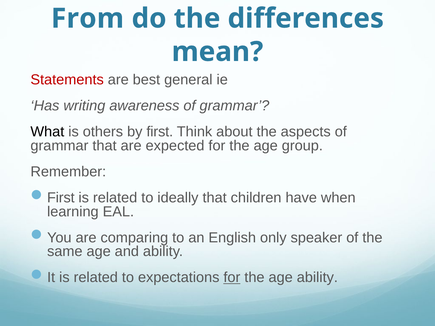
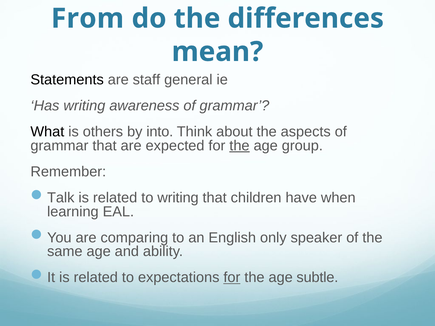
Statements colour: red -> black
best: best -> staff
by first: first -> into
the at (239, 146) underline: none -> present
First at (61, 198): First -> Talk
to ideally: ideally -> writing
age ability: ability -> subtle
